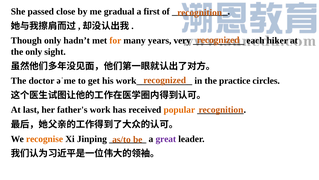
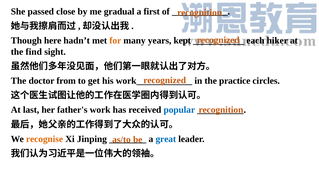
Though only: only -> here
very: very -> kept
the only: only -> find
əˈme: əˈme -> from
popular colour: orange -> blue
great colour: purple -> blue
